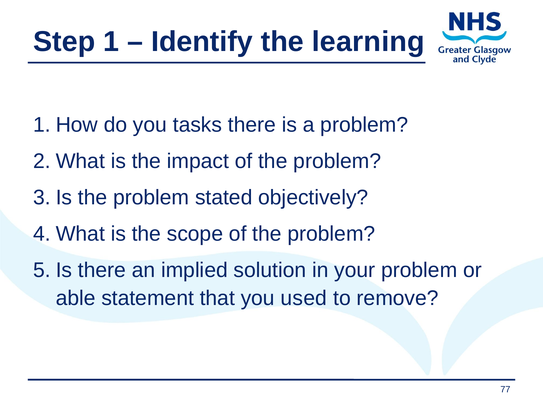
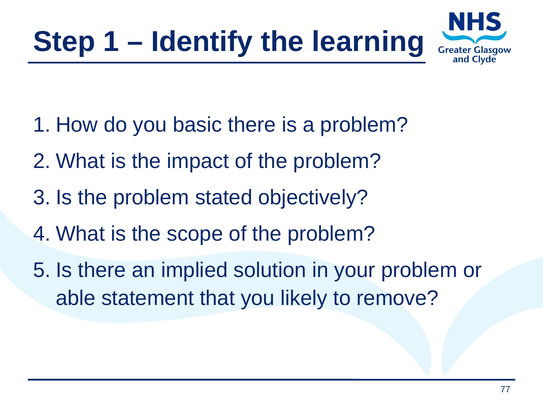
tasks: tasks -> basic
used: used -> likely
